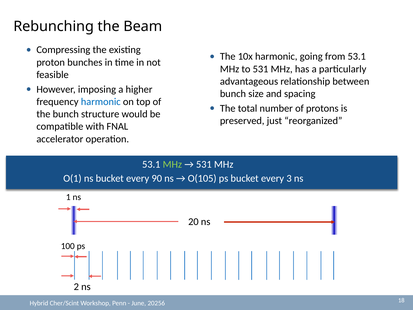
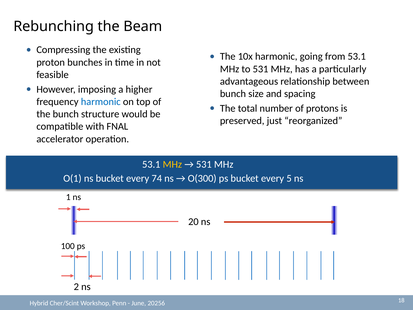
MHz at (172, 164) colour: light green -> yellow
90: 90 -> 74
O(105: O(105 -> O(300
3: 3 -> 5
